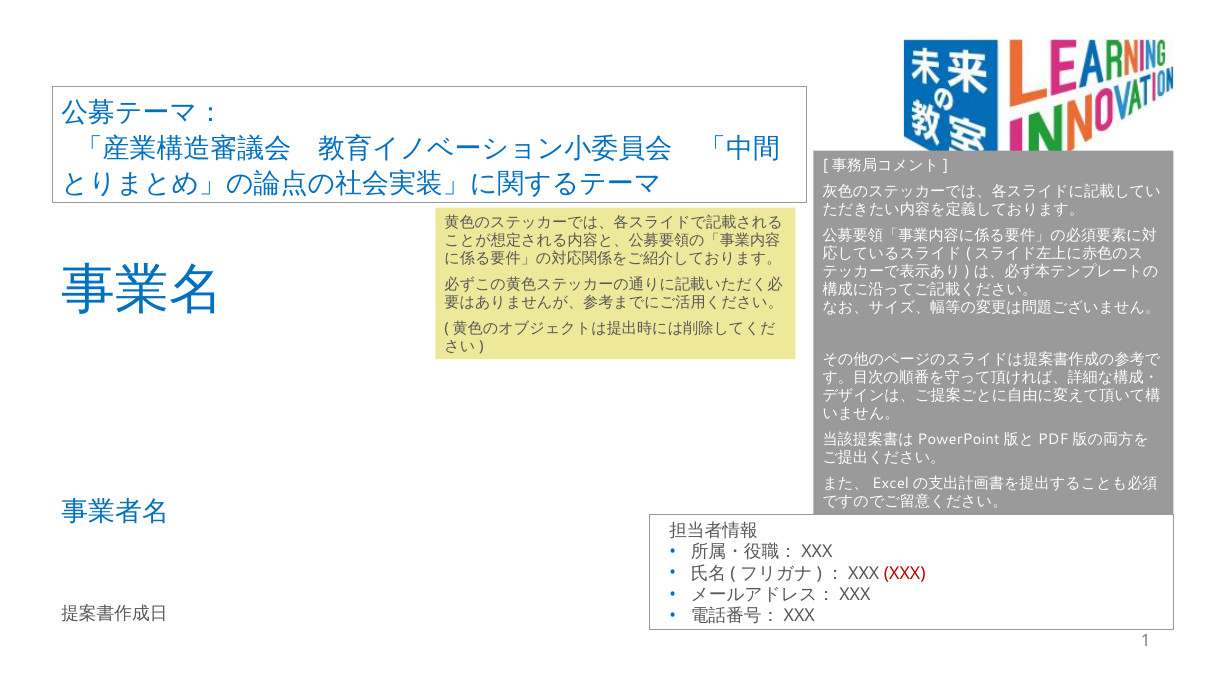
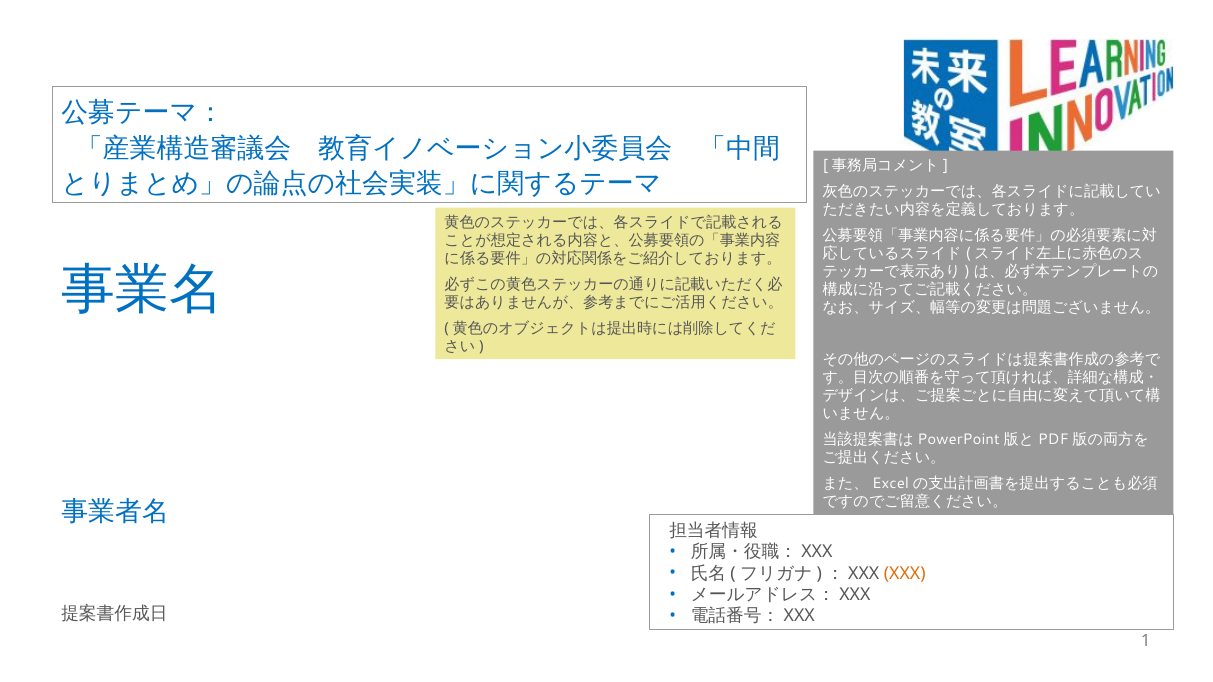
XXX colour: red -> orange
